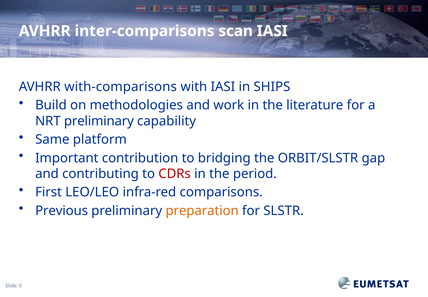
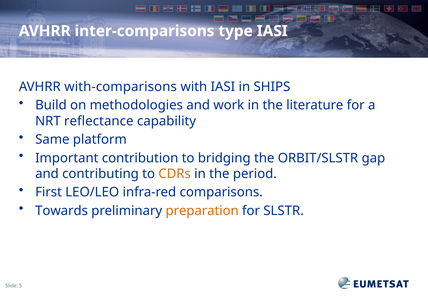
scan: scan -> type
NRT preliminary: preliminary -> reflectance
CDRs colour: red -> orange
Previous: Previous -> Towards
